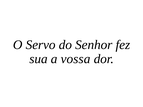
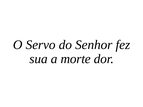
vossa: vossa -> morte
